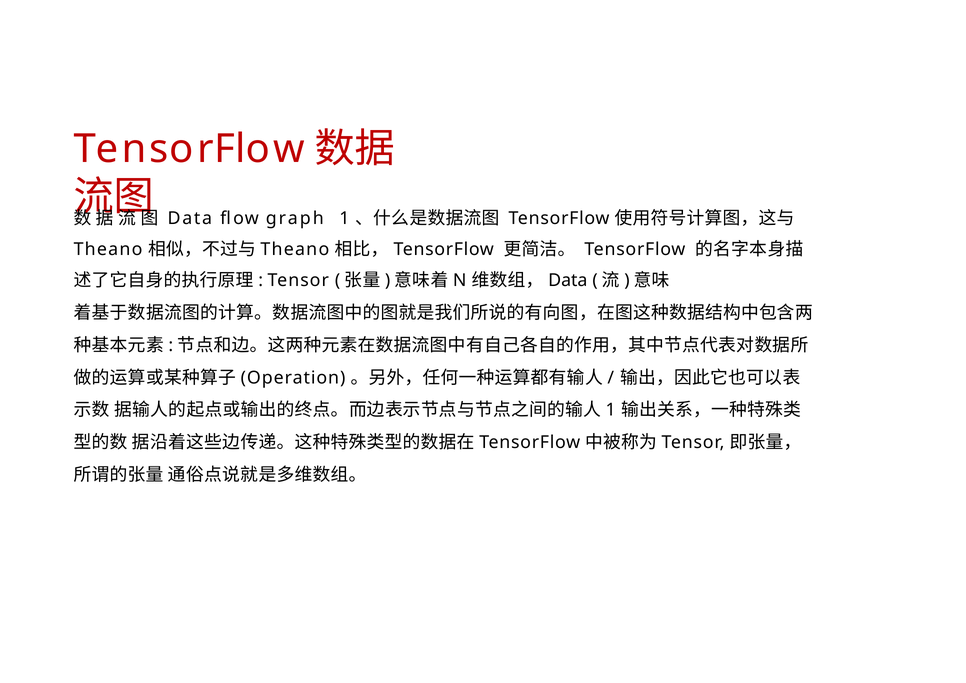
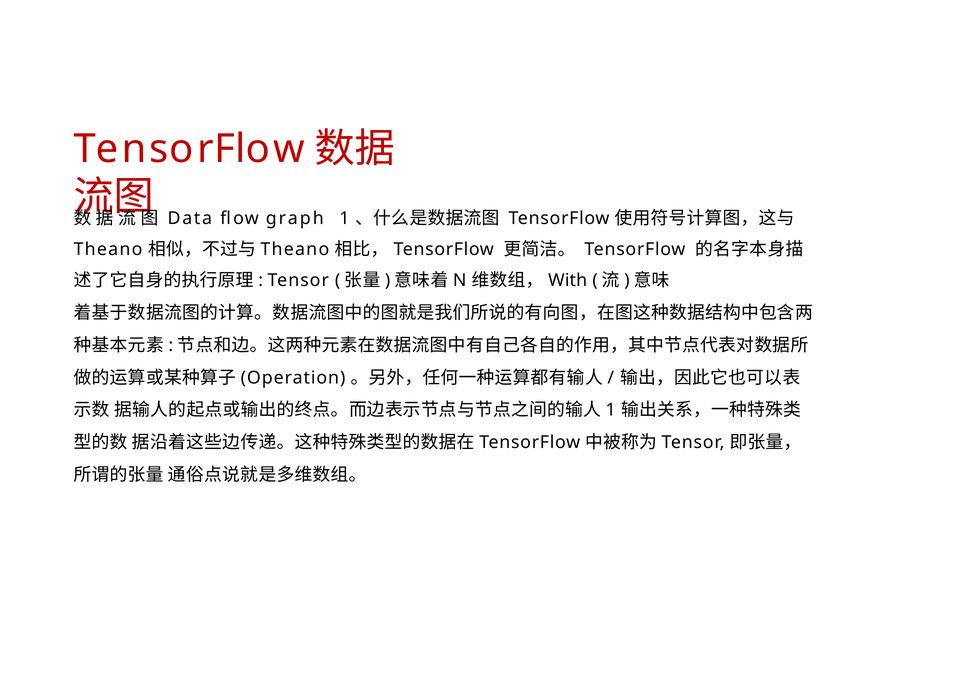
Data at (568, 280): Data -> With
